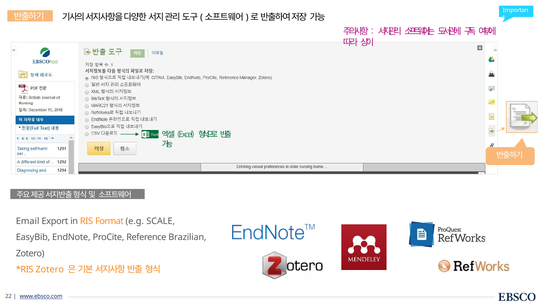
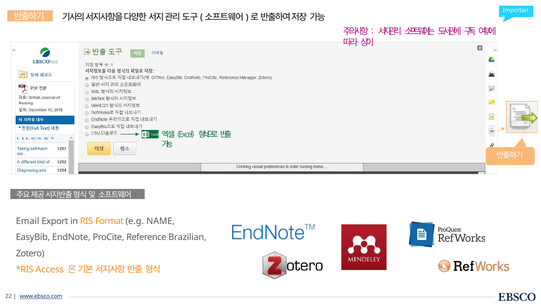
SCALE: SCALE -> NAME
Zotero at (50, 270): Zotero -> Access
